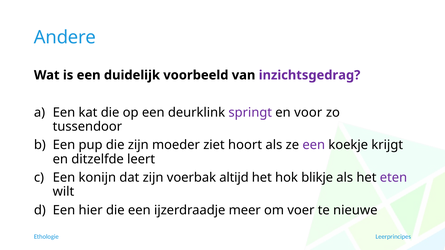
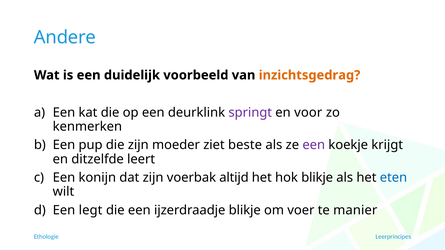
inzichtsgedrag colour: purple -> orange
tussendoor: tussendoor -> kenmerken
hoort: hoort -> beste
eten colour: purple -> blue
hier: hier -> legt
ijzerdraadje meer: meer -> blikje
nieuwe: nieuwe -> manier
